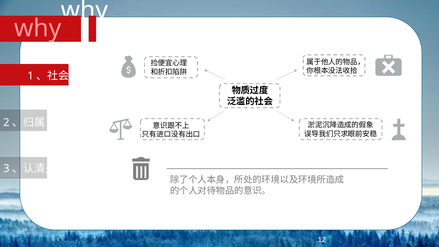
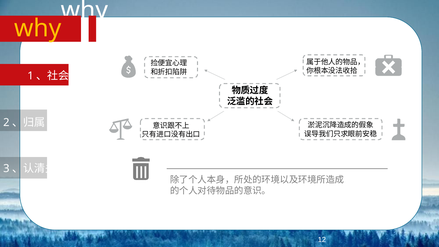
why at (38, 28) colour: pink -> yellow
